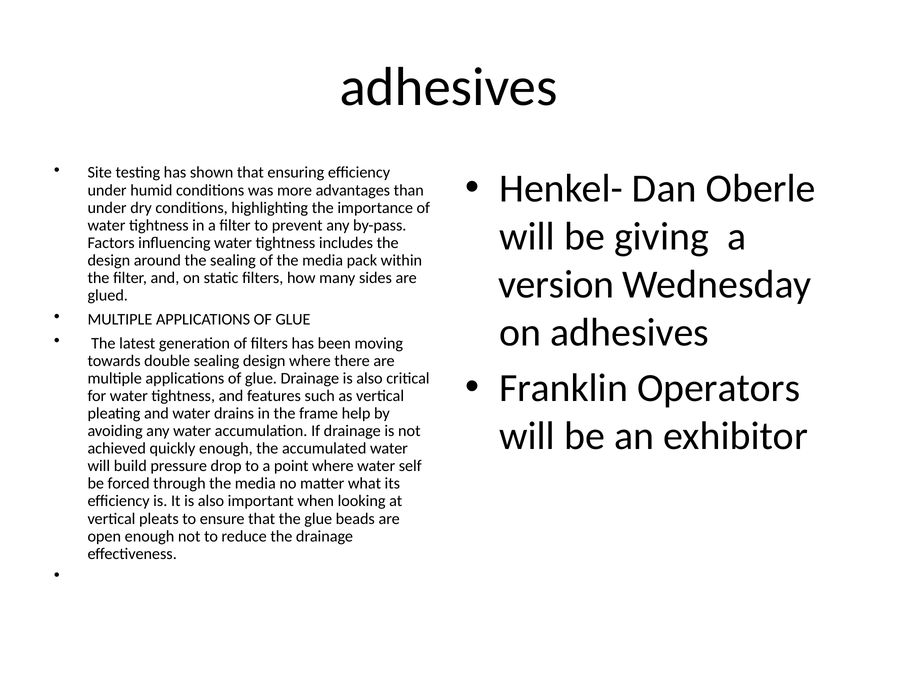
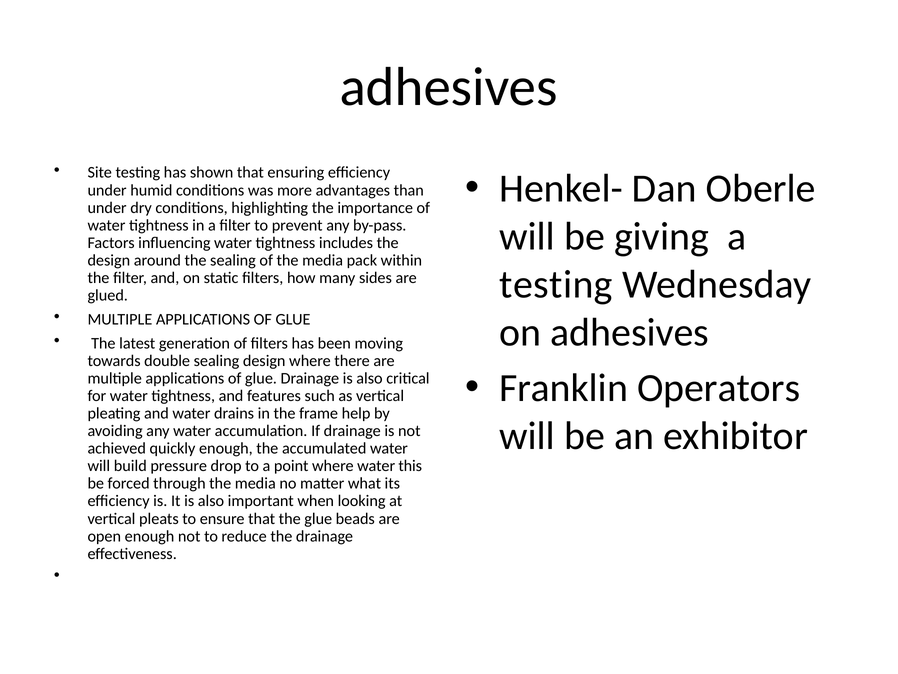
version at (556, 284): version -> testing
self: self -> this
